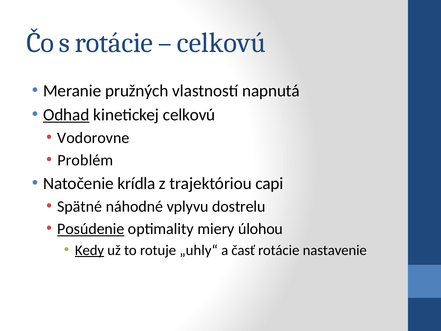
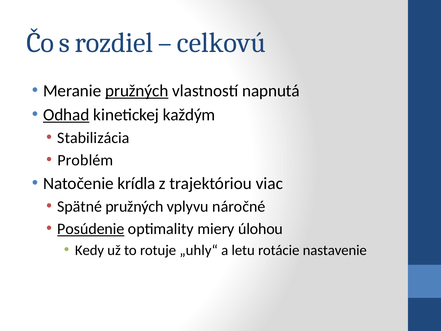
s rotácie: rotácie -> rozdiel
pružných at (137, 91) underline: none -> present
kinetickej celkovú: celkovú -> každým
Vodorovne: Vodorovne -> Stabilizácia
capi: capi -> viac
Spätné náhodné: náhodné -> pružných
dostrelu: dostrelu -> náročné
Kedy underline: present -> none
časť: časť -> letu
